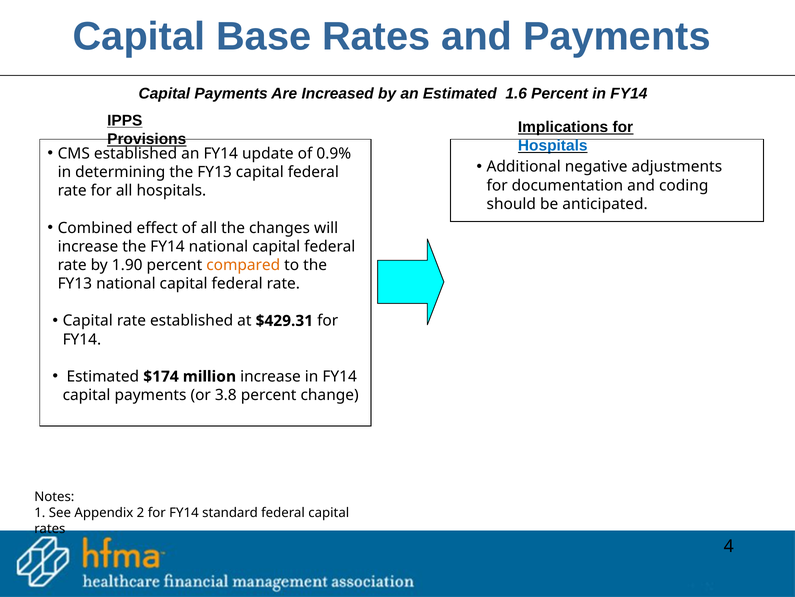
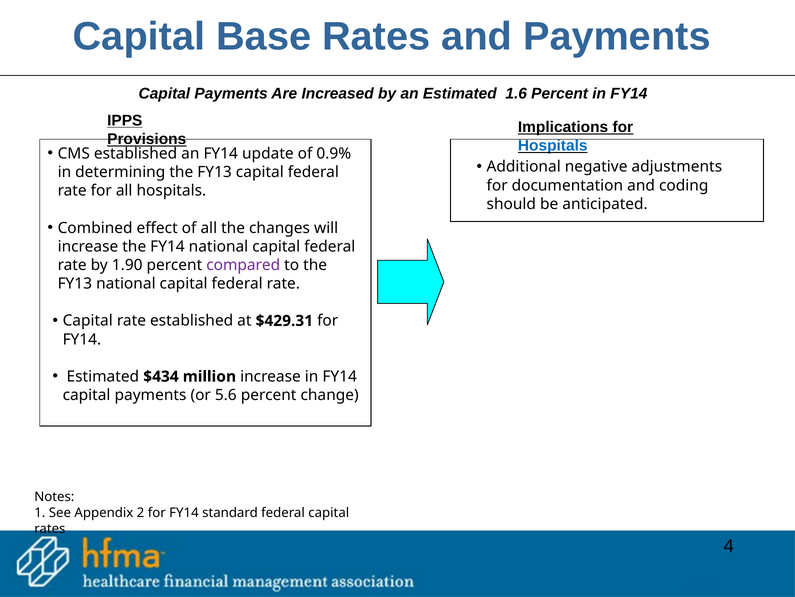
compared colour: orange -> purple
$174: $174 -> $434
3.8: 3.8 -> 5.6
